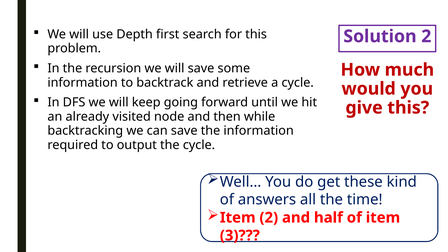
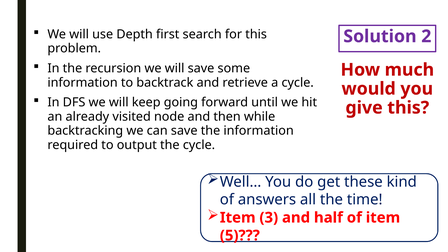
Item 2: 2 -> 3
3: 3 -> 5
